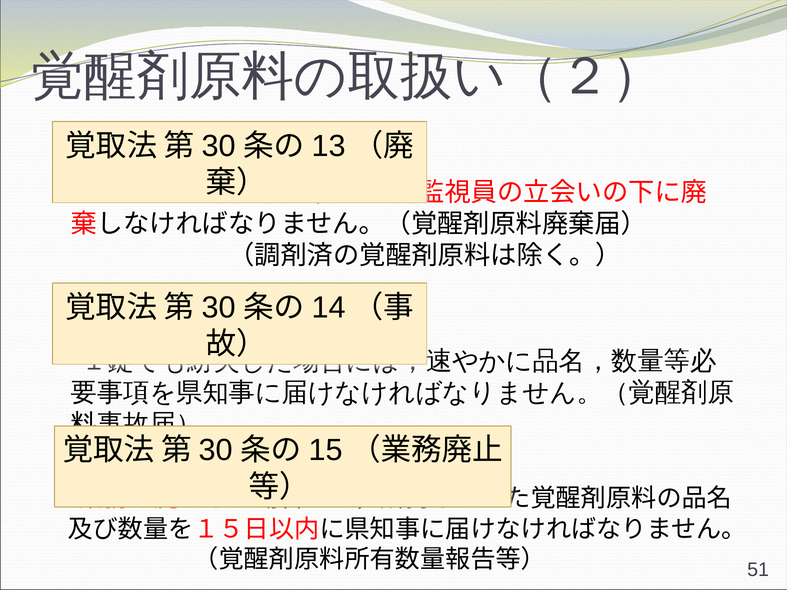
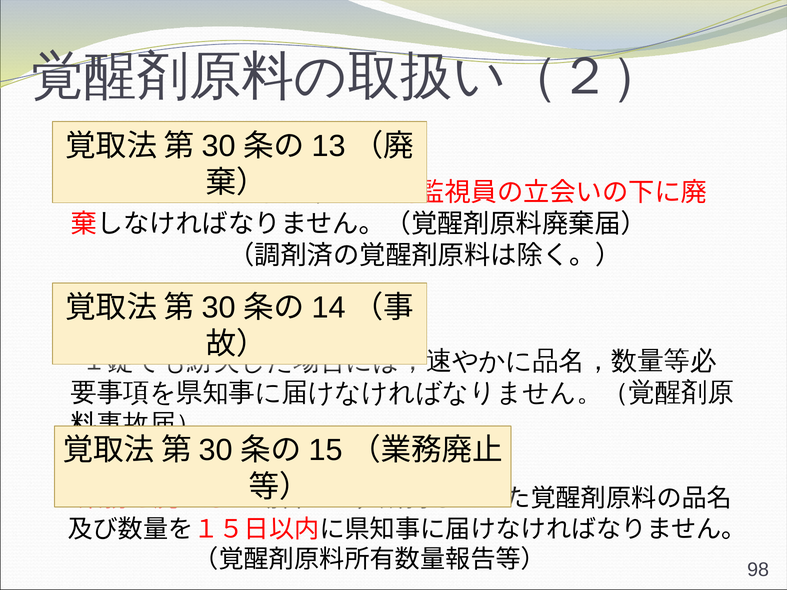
51: 51 -> 98
